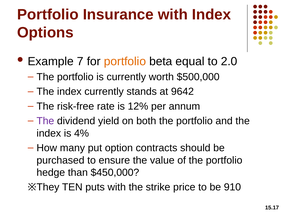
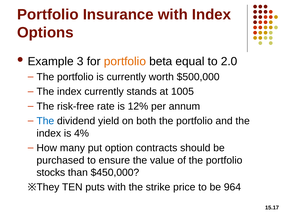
7: 7 -> 3
9642: 9642 -> 1005
The at (45, 121) colour: purple -> blue
hedge: hedge -> stocks
910: 910 -> 964
